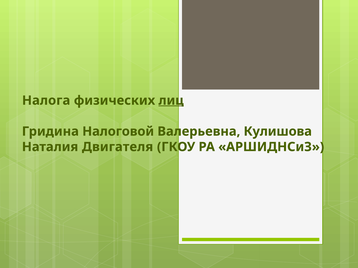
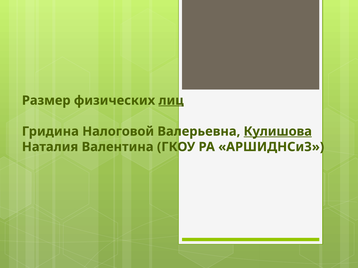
Налога: Налога -> Размер
Кулишова underline: none -> present
Двигателя: Двигателя -> Валентина
